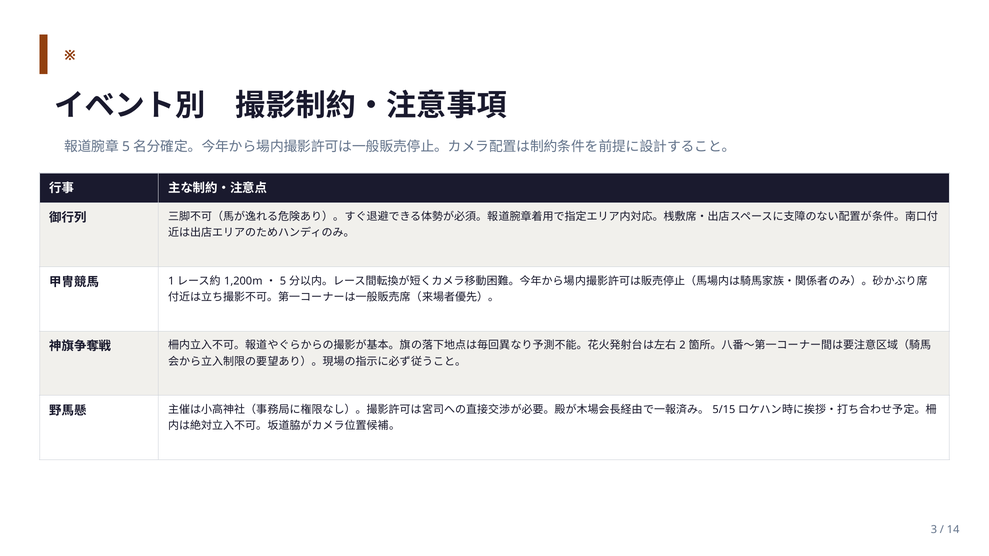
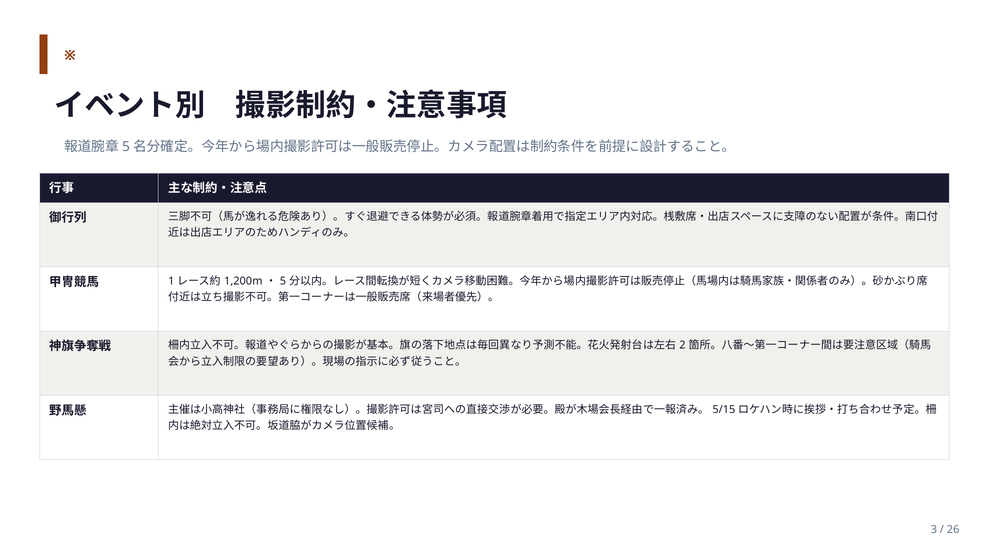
14: 14 -> 26
